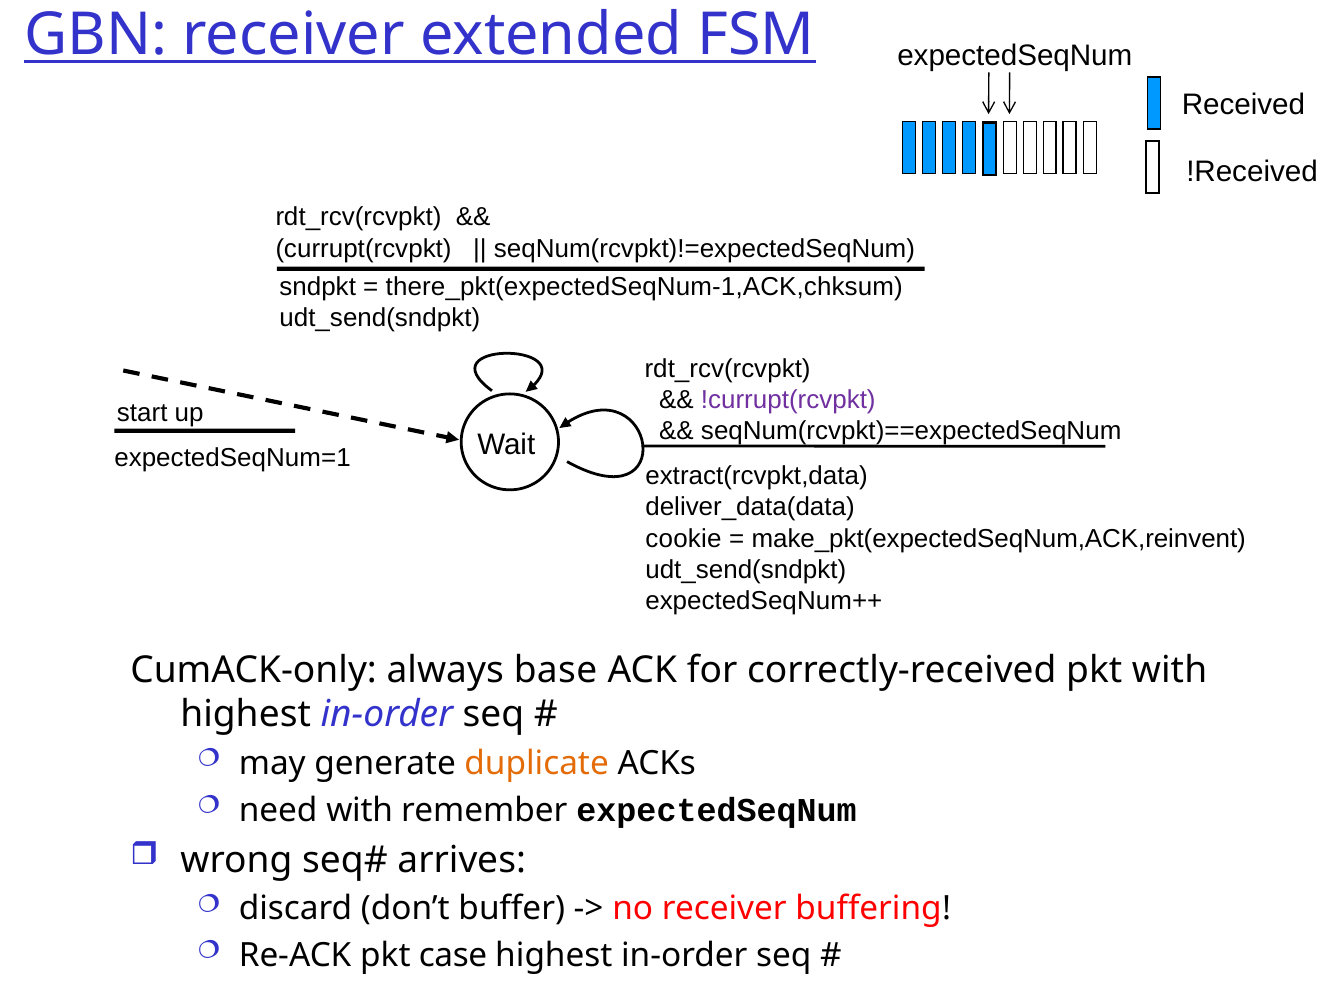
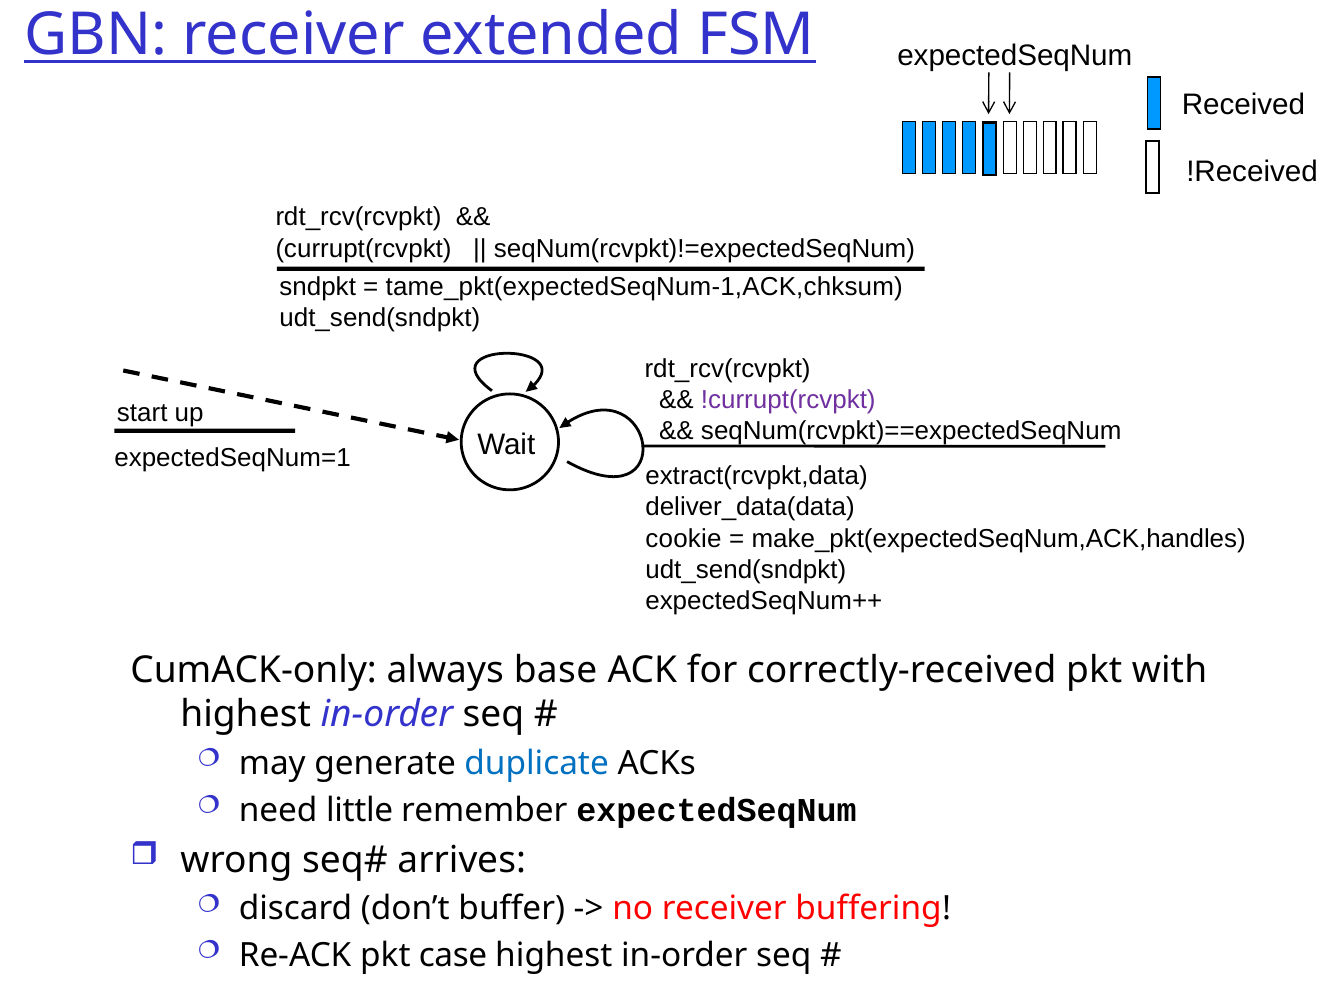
there_pkt(expectedSeqNum-1,ACK,chksum: there_pkt(expectedSeqNum-1,ACK,chksum -> tame_pkt(expectedSeqNum-1,ACK,chksum
make_pkt(expectedSeqNum,ACK,reinvent: make_pkt(expectedSeqNum,ACK,reinvent -> make_pkt(expectedSeqNum,ACK,handles
duplicate colour: orange -> blue
need with: with -> little
